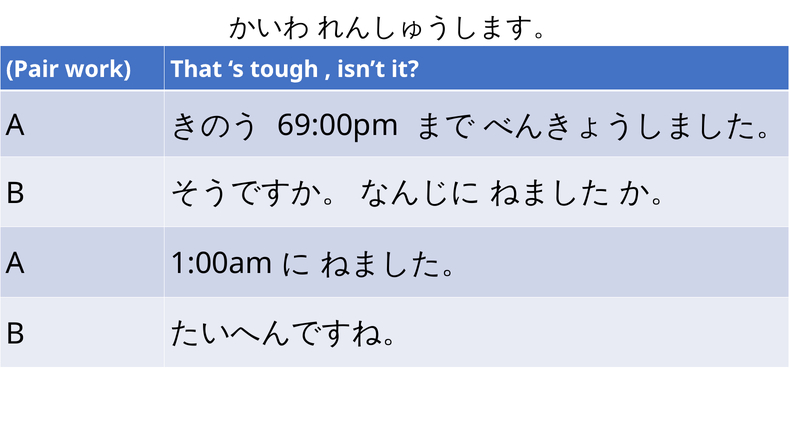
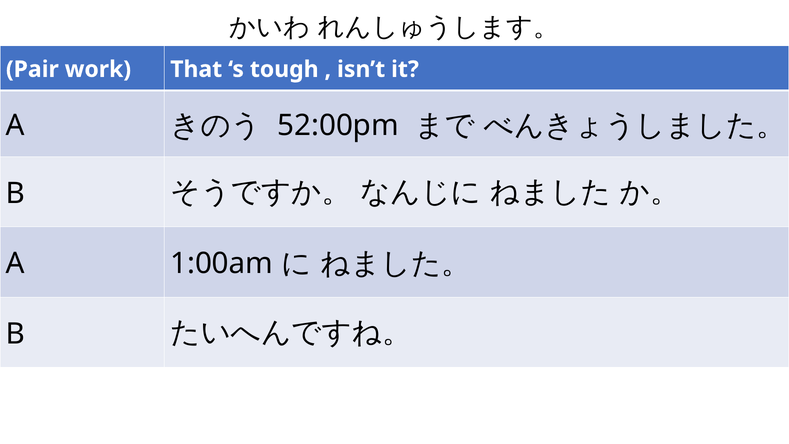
69:00pm: 69:00pm -> 52:00pm
